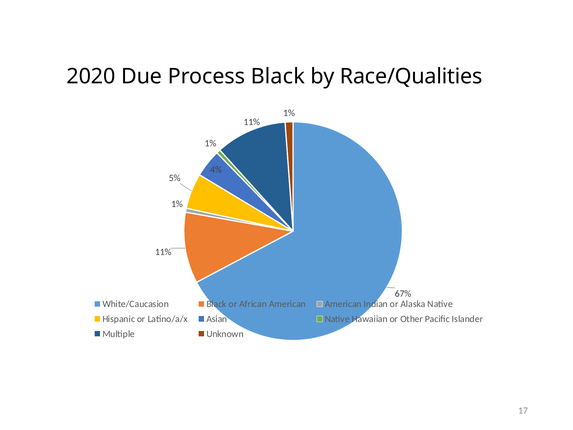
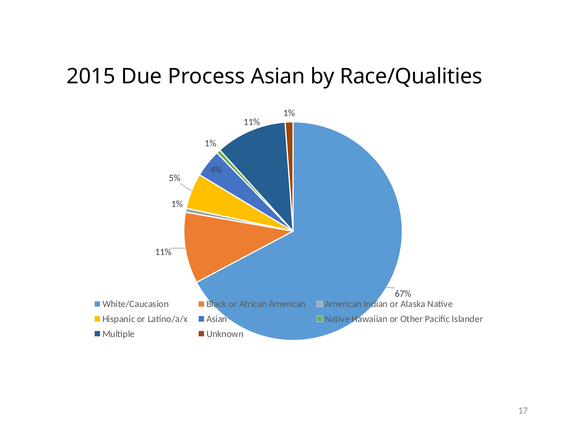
2020: 2020 -> 2015
Process Black: Black -> Asian
